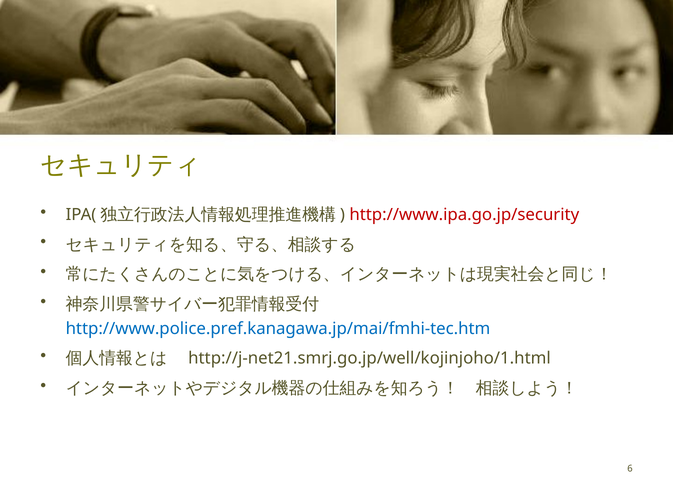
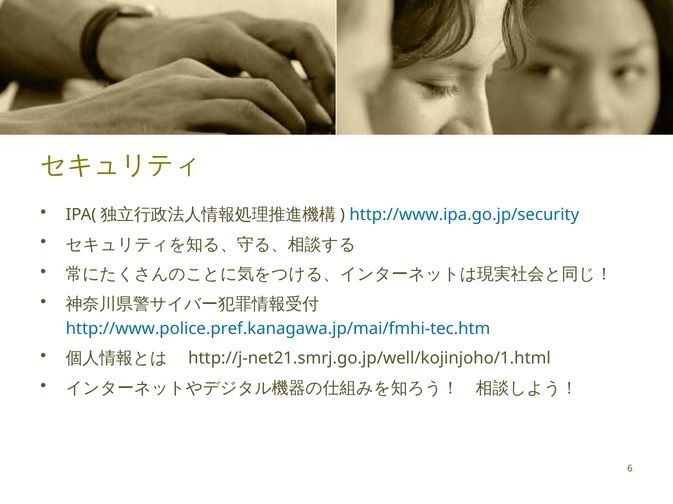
http://www.ipa.go.jp/security colour: red -> blue
